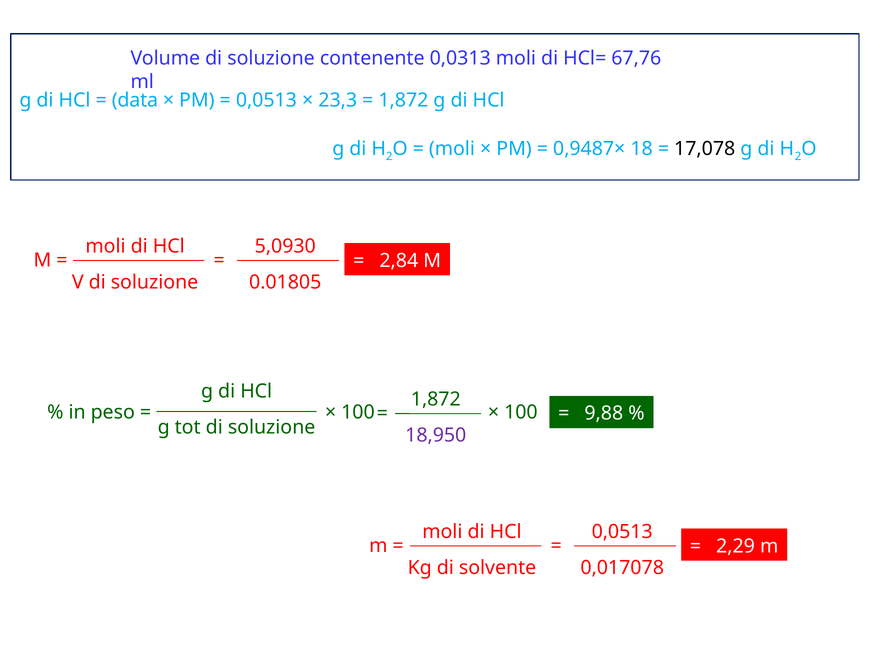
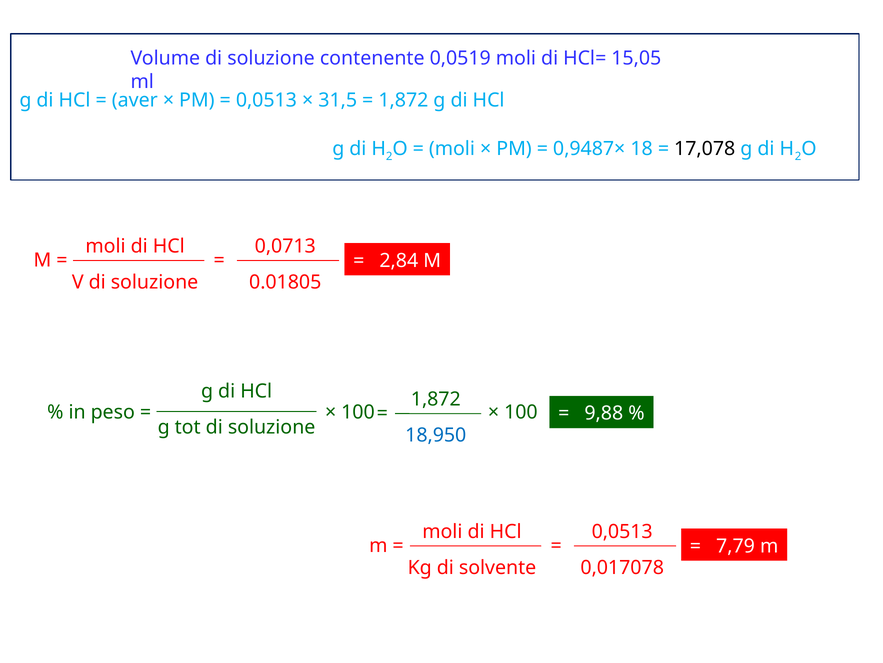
0,0313: 0,0313 -> 0,0519
67,76: 67,76 -> 15,05
data: data -> aver
23,3: 23,3 -> 31,5
5,0930: 5,0930 -> 0,0713
18,950 colour: purple -> blue
2,29: 2,29 -> 7,79
